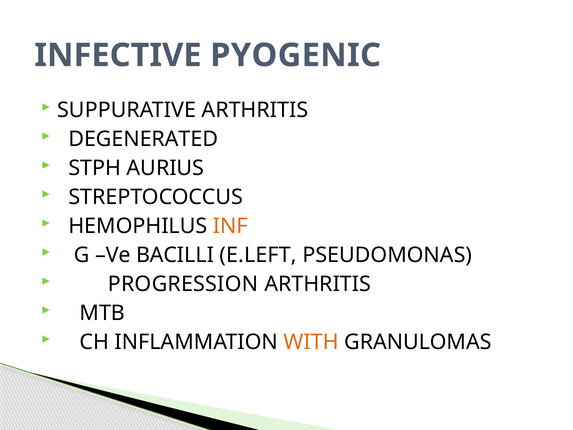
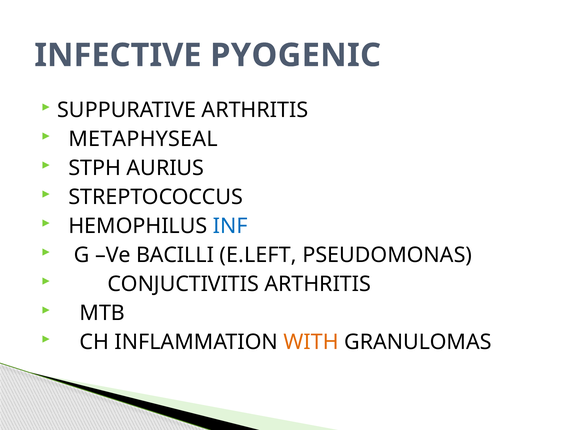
DEGENERATED: DEGENERATED -> METAPHYSEAL
INF colour: orange -> blue
PROGRESSION: PROGRESSION -> CONJUCTIVITIS
